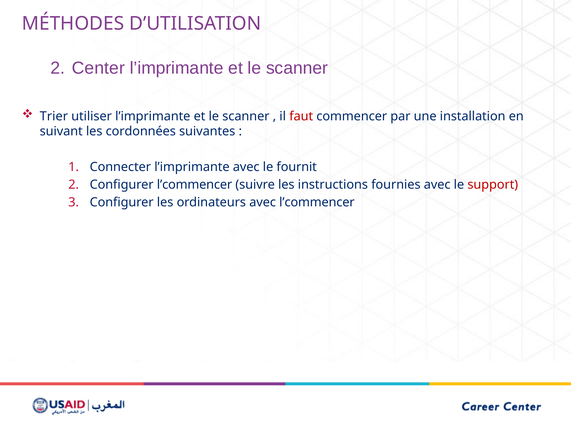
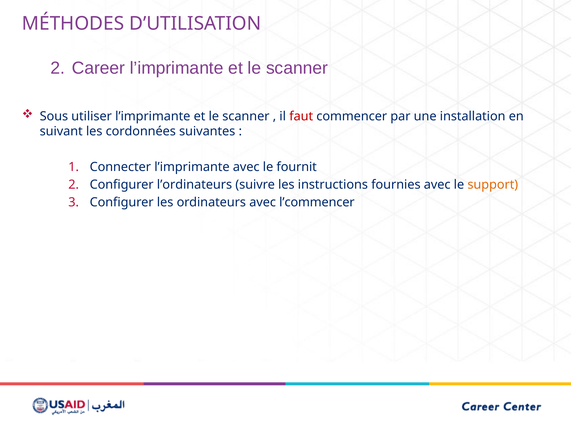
Center: Center -> Career
Trier: Trier -> Sous
Configurer l’commencer: l’commencer -> l’ordinateurs
support colour: red -> orange
